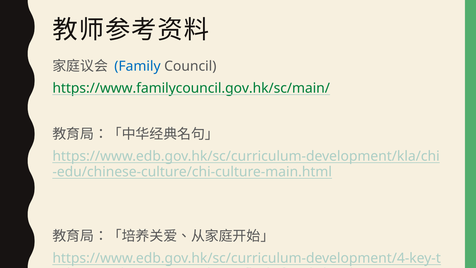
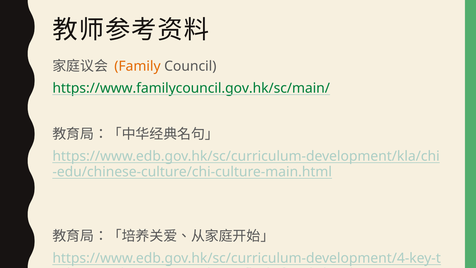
Family colour: blue -> orange
